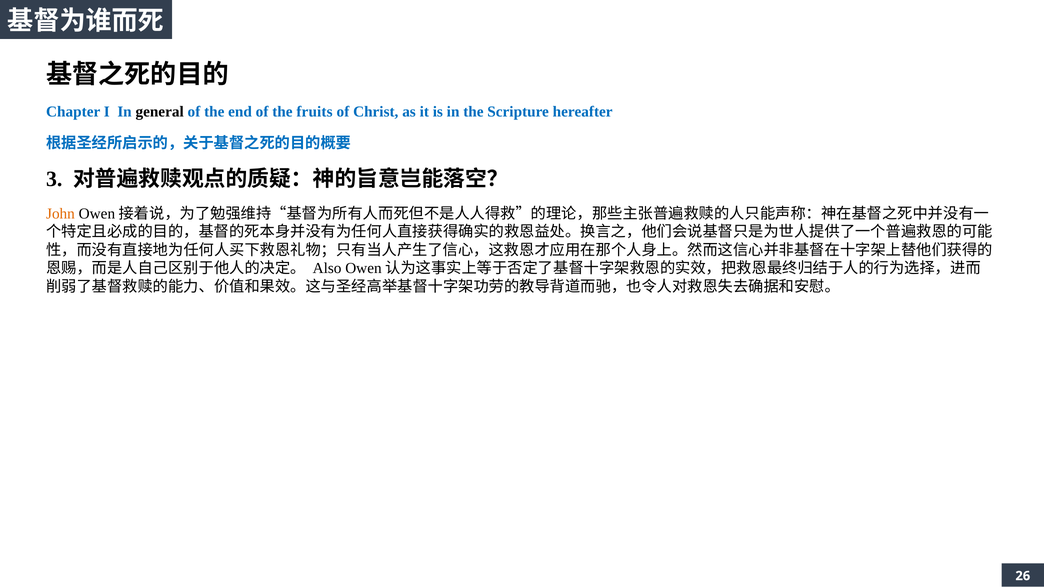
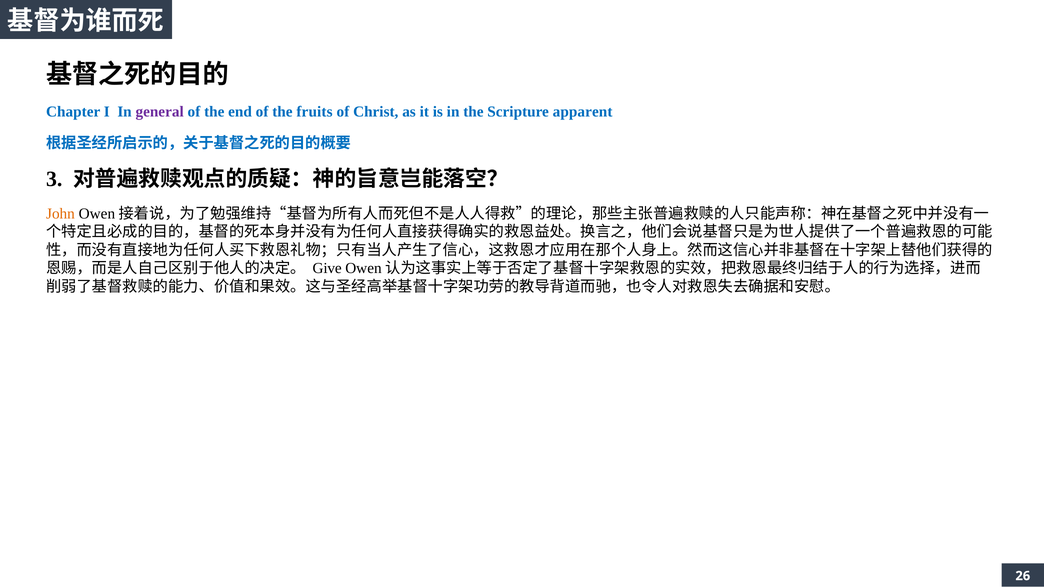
general colour: black -> purple
hereafter: hereafter -> apparent
Also: Also -> Give
